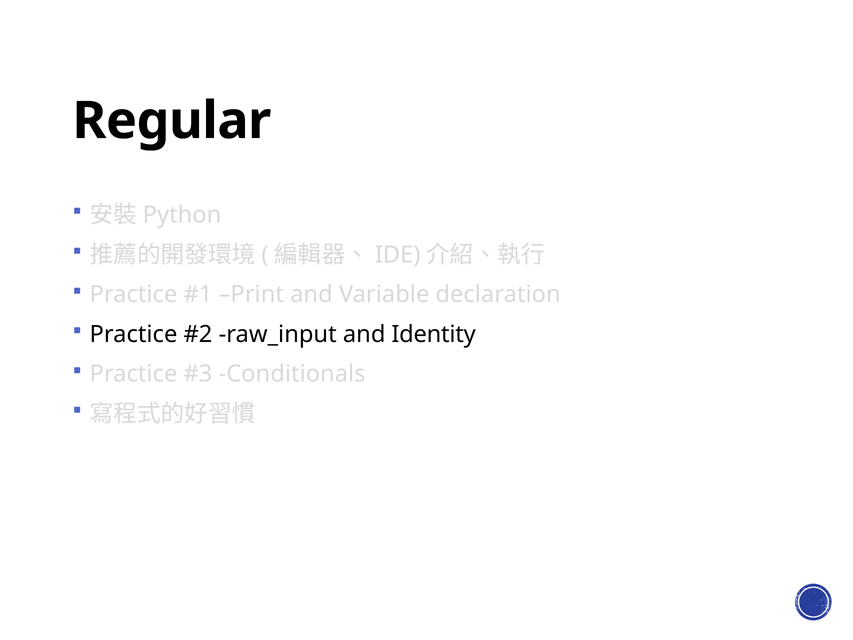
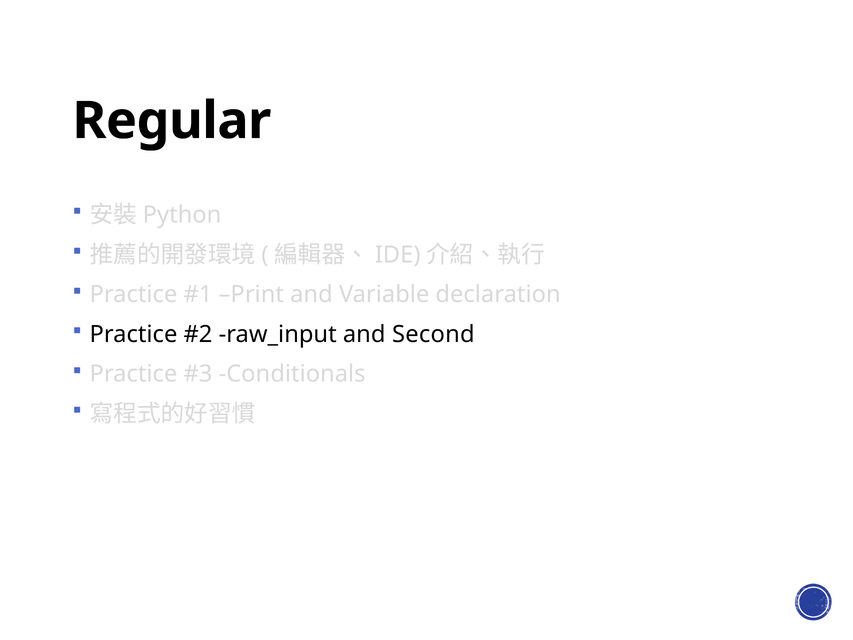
Identity: Identity -> Second
